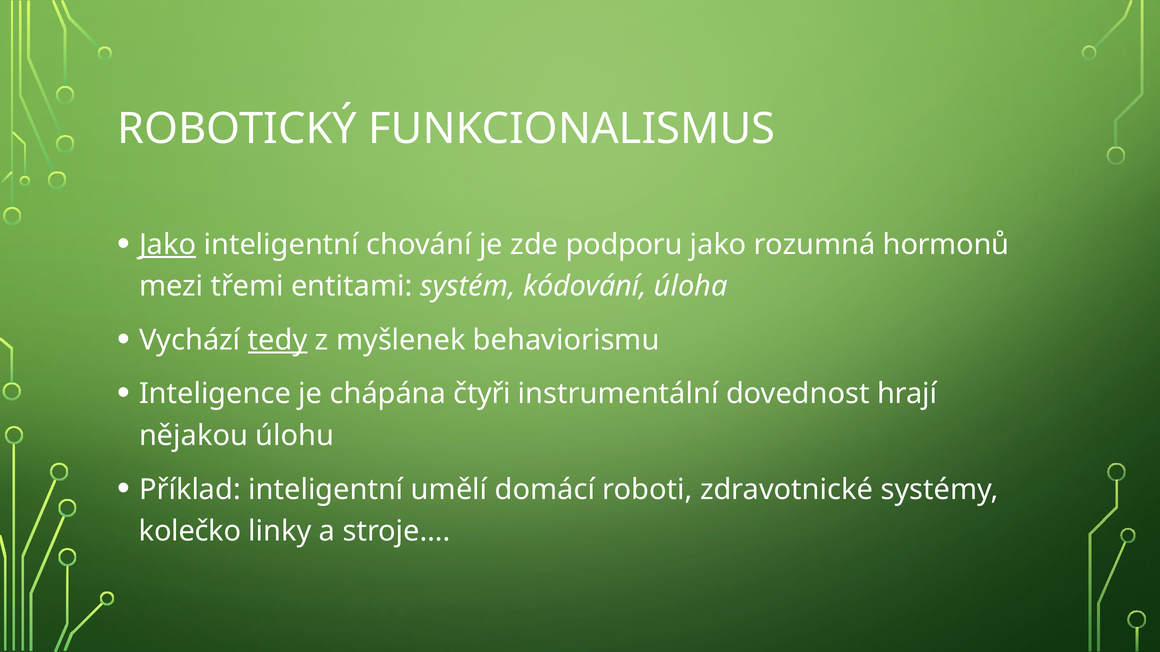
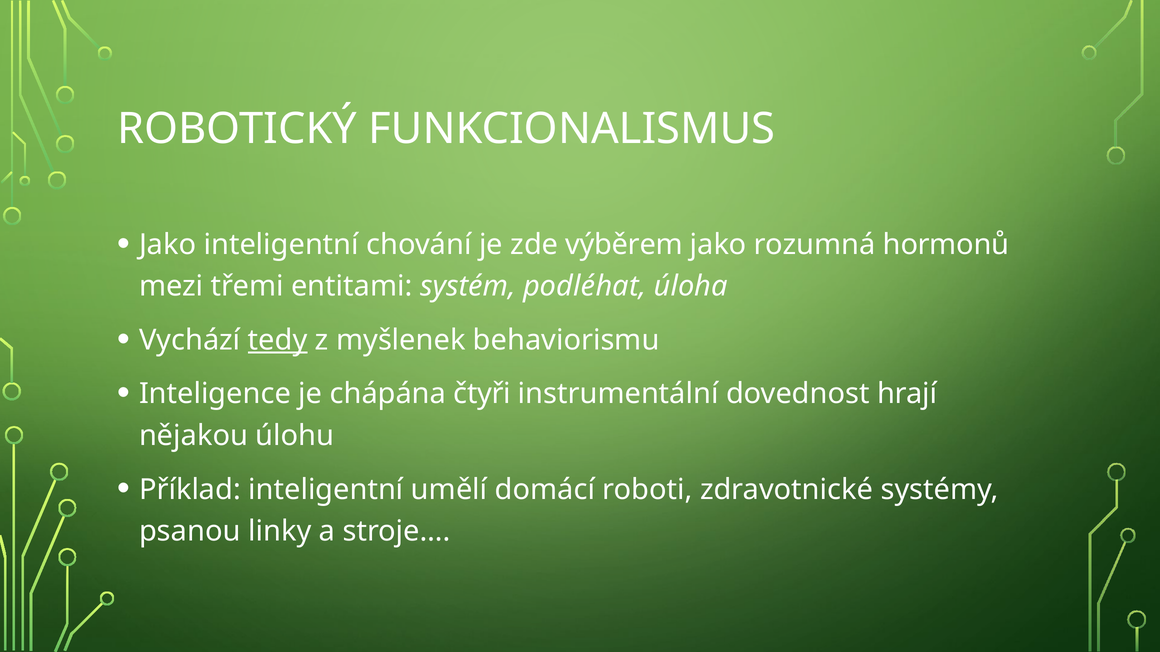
Jako at (168, 245) underline: present -> none
podporu: podporu -> výběrem
kódování: kódování -> podléhat
kolečko: kolečko -> psanou
